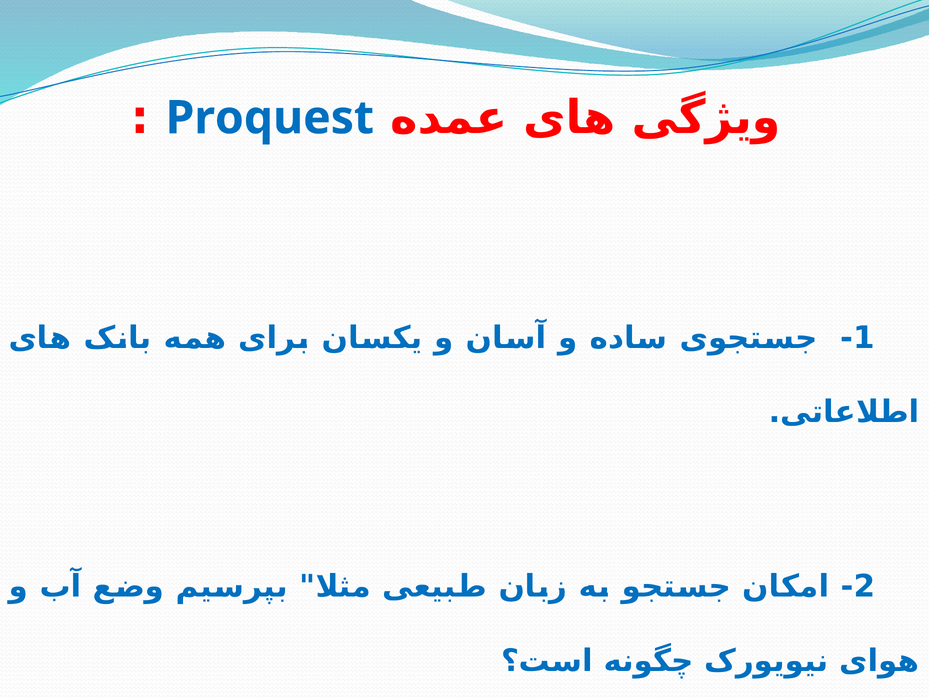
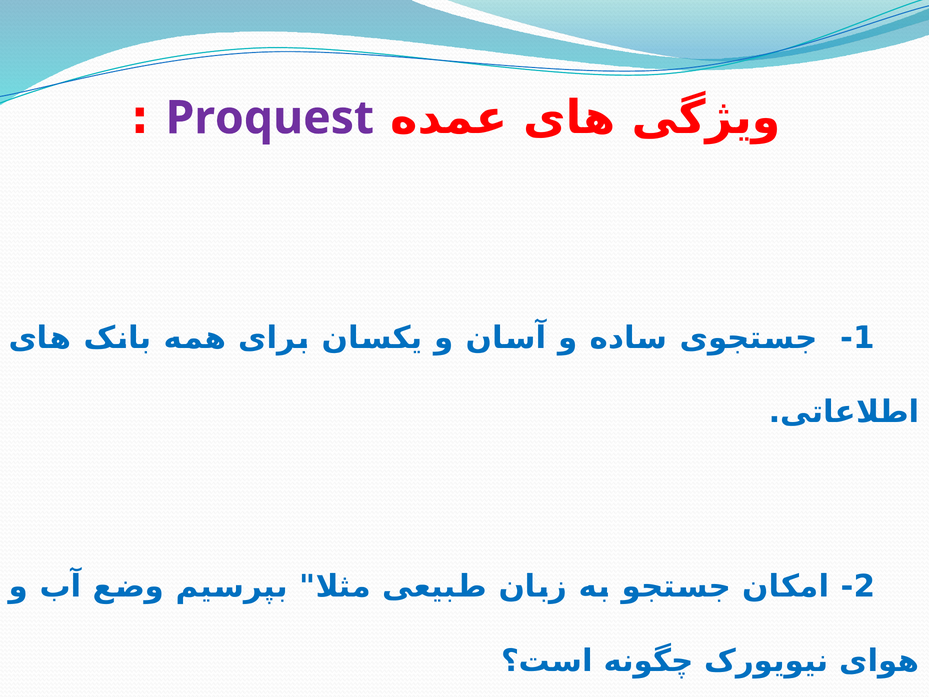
Proquest colour: blue -> purple
